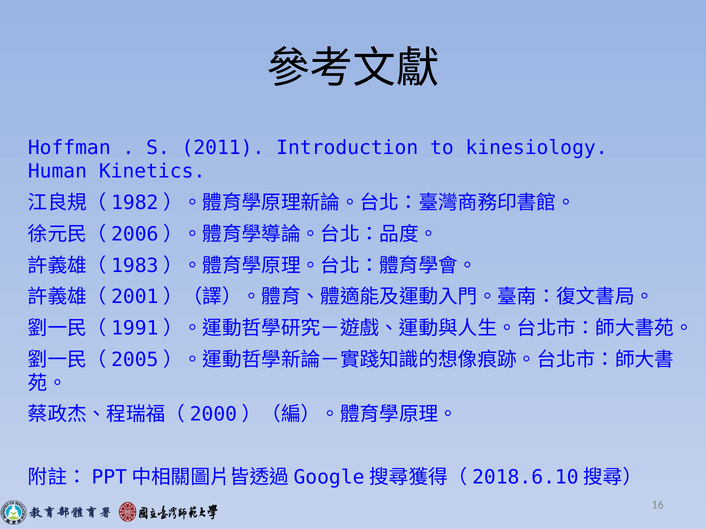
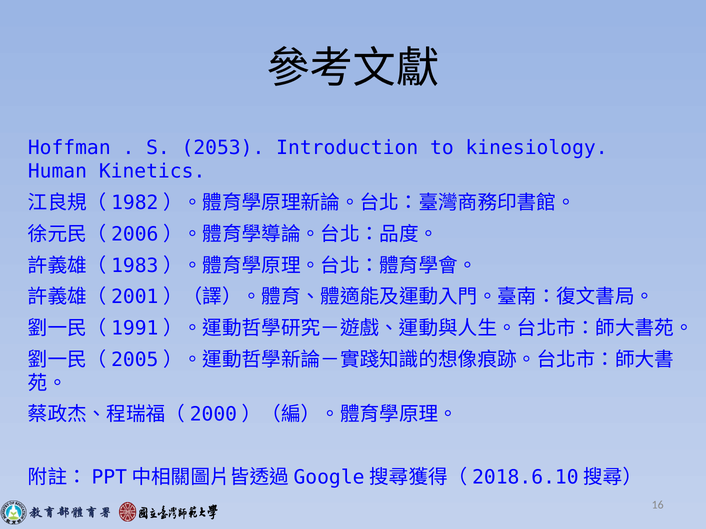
2011: 2011 -> 2053
